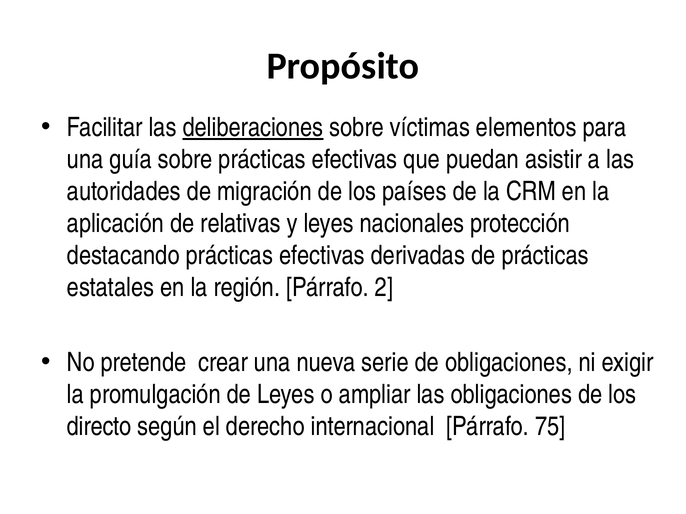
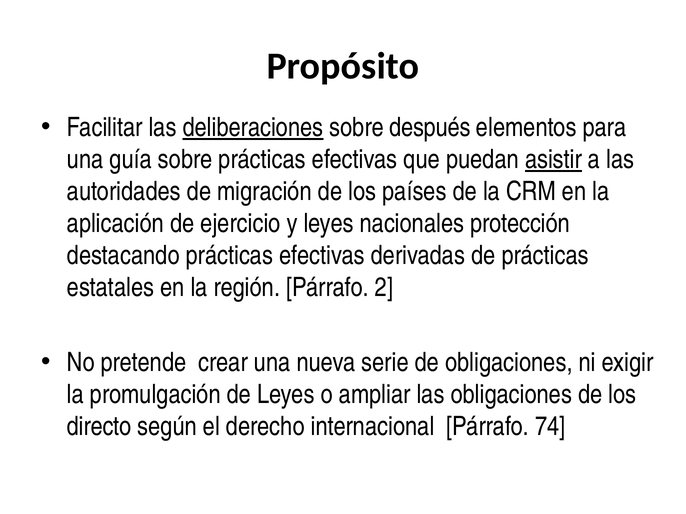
víctimas: víctimas -> después
asistir underline: none -> present
relativas: relativas -> ejercicio
75: 75 -> 74
